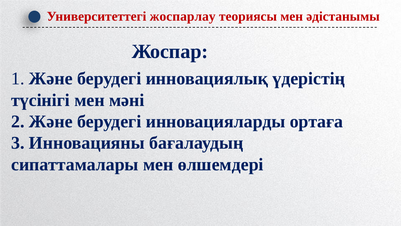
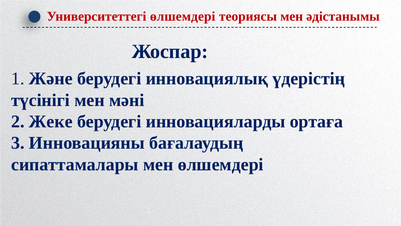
Университеттегі жоспарлау: жоспарлау -> өлшемдері
2 Және: Және -> Жеке
